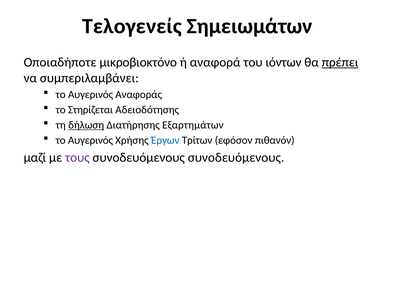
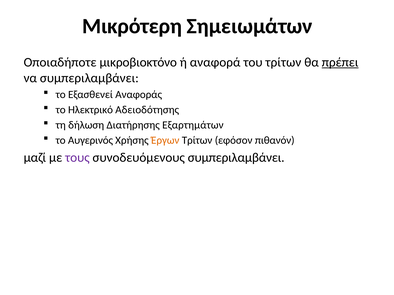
Τελογενείς: Τελογενείς -> Μικρότερη
του ιόντων: ιόντων -> τρίτων
Αυγερινός at (91, 95): Αυγερινός -> Εξασθενεί
Στηρίζεται: Στηρίζεται -> Ηλεκτρικό
δήλωση underline: present -> none
Έργων colour: blue -> orange
συνοδευόμενους συνοδευόμενους: συνοδευόμενους -> συμπεριλαμβάνει
